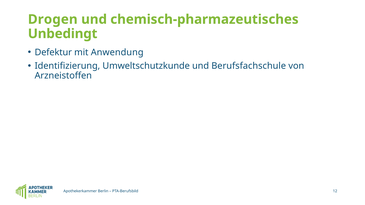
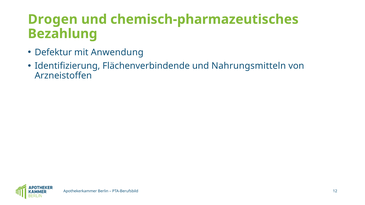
Unbedingt: Unbedingt -> Bezahlung
Umweltschutzkunde: Umweltschutzkunde -> Flächenverbindende
Berufsfachschule: Berufsfachschule -> Nahrungsmitteln
